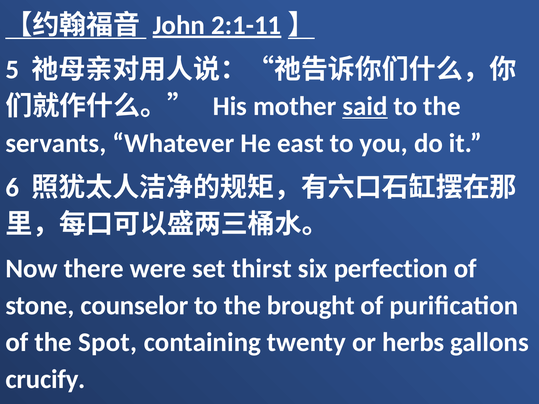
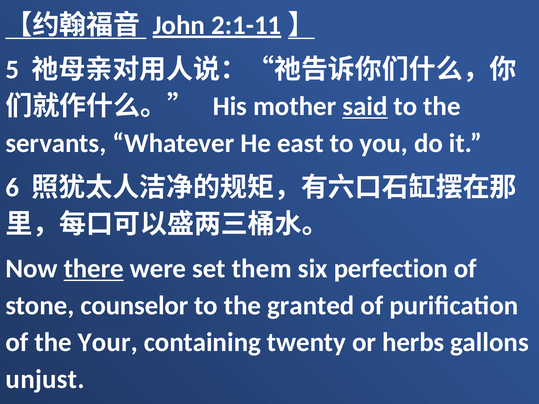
there underline: none -> present
thirst: thirst -> them
brought: brought -> granted
Spot: Spot -> Your
crucify: crucify -> unjust
